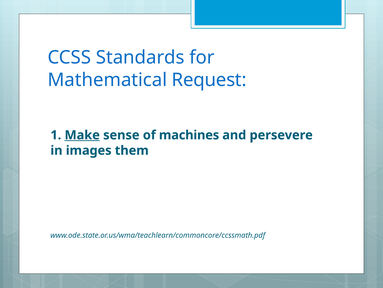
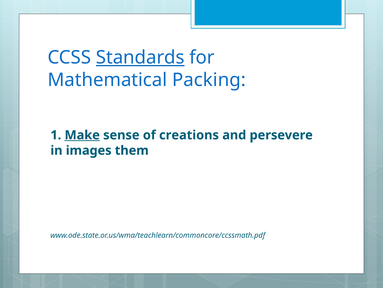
Standards underline: none -> present
Request: Request -> Packing
machines: machines -> creations
